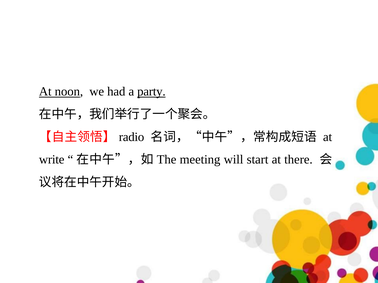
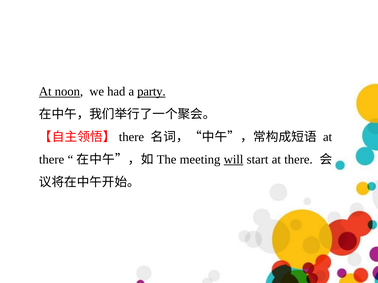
radio at (132, 137): radio -> there
write at (52, 160): write -> there
will underline: none -> present
